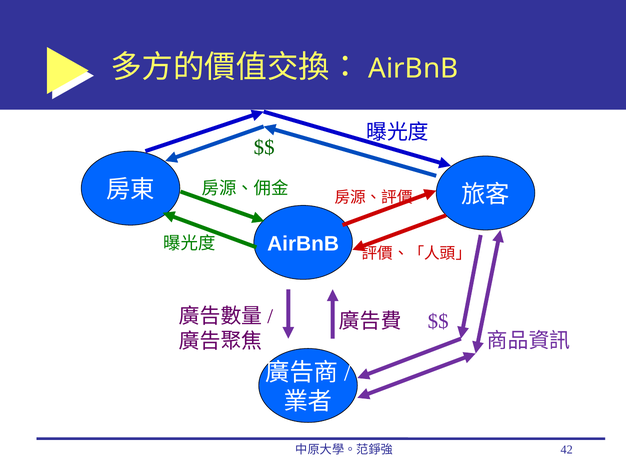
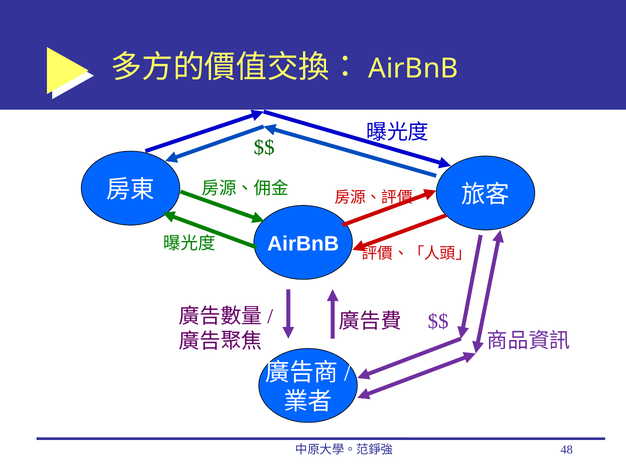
42: 42 -> 48
